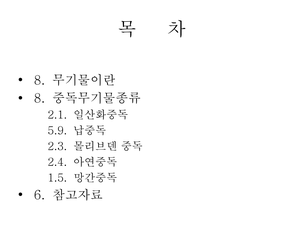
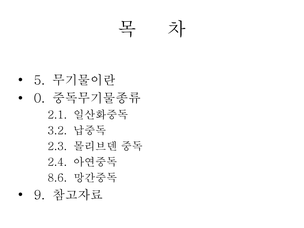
8 at (39, 80): 8 -> 5
8 at (39, 99): 8 -> 0
5.9: 5.9 -> 3.2
1.5: 1.5 -> 8.6
6: 6 -> 9
